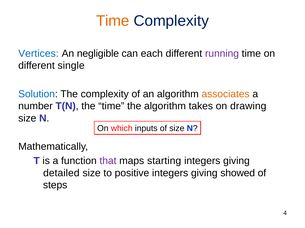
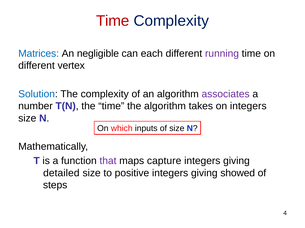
Time at (113, 21) colour: orange -> red
Vertices: Vertices -> Matrices
single: single -> vertex
associates colour: orange -> purple
on drawing: drawing -> integers
starting: starting -> capture
